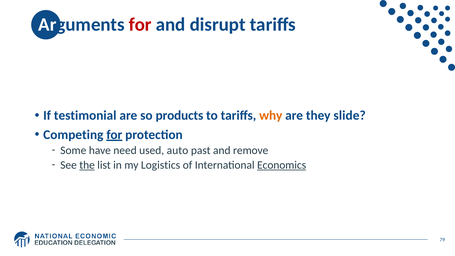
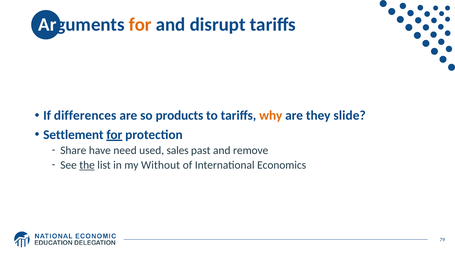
for at (140, 25) colour: red -> orange
testimonial: testimonial -> differences
Competing: Competing -> Settlement
Some: Some -> Share
auto: auto -> sales
Logistics: Logistics -> Without
Economics underline: present -> none
